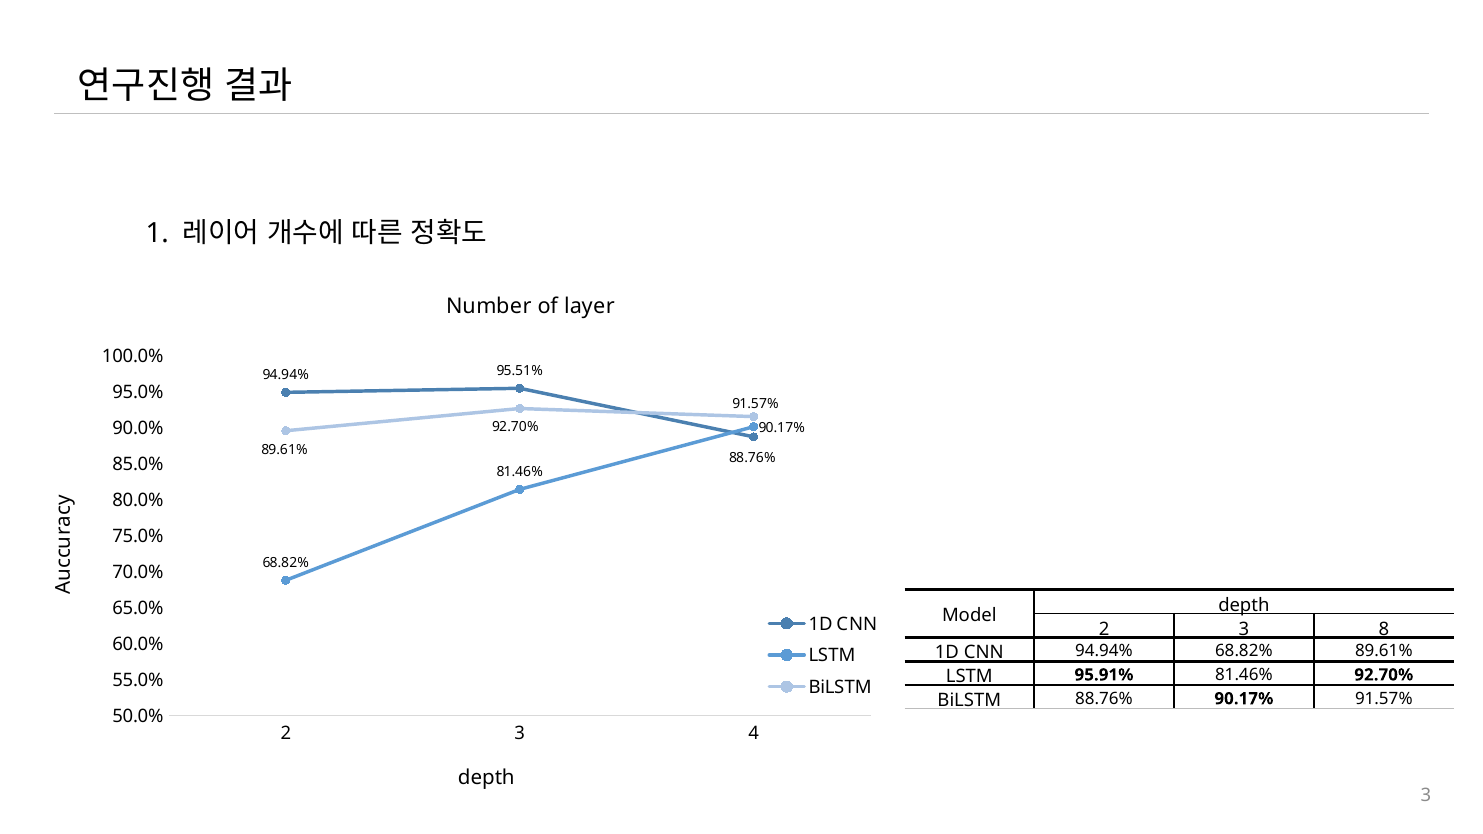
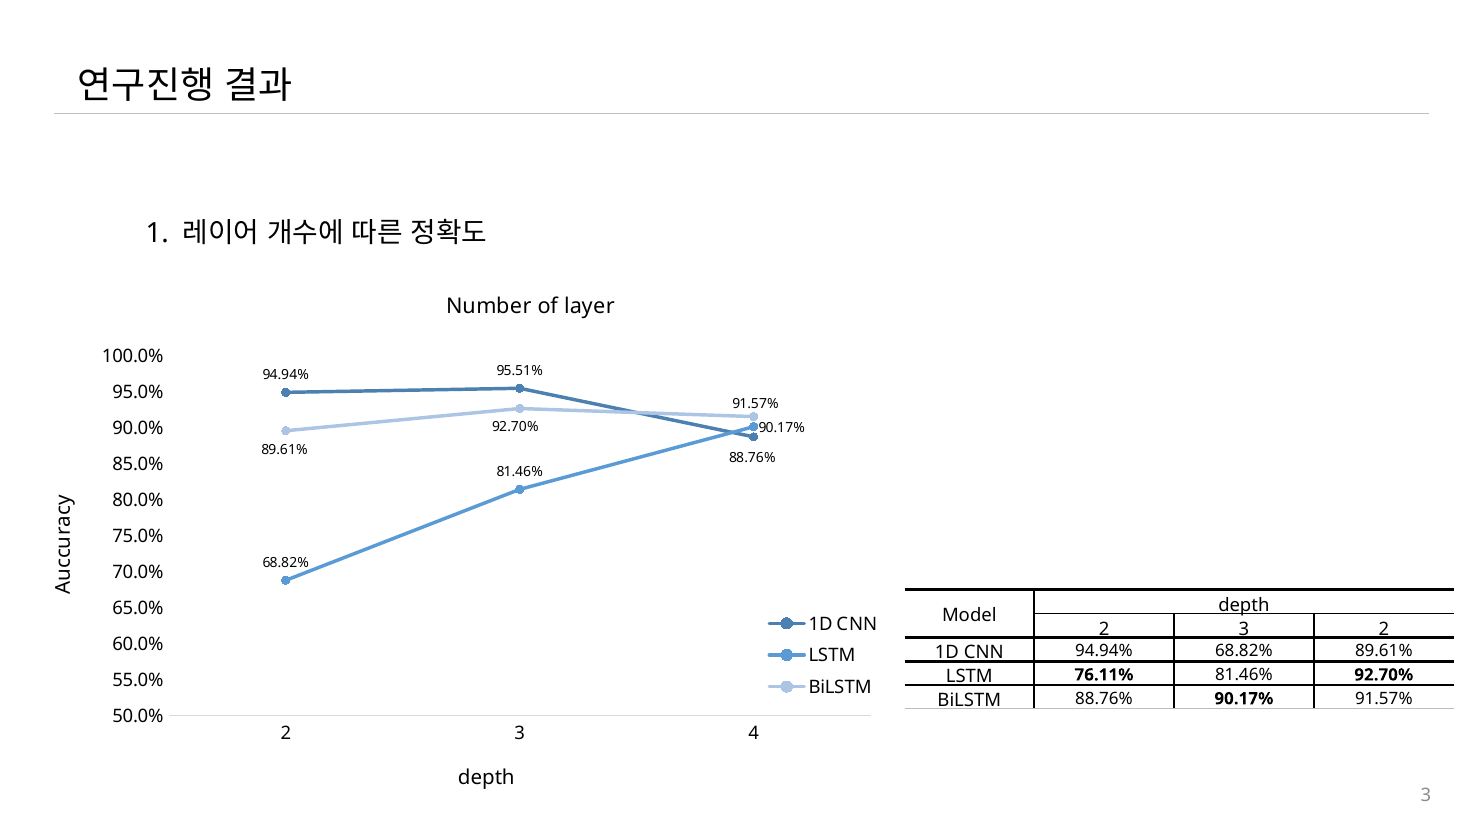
3 8: 8 -> 2
95.91%: 95.91% -> 76.11%
